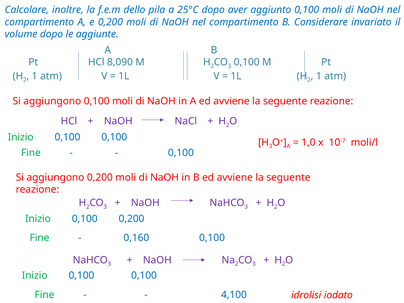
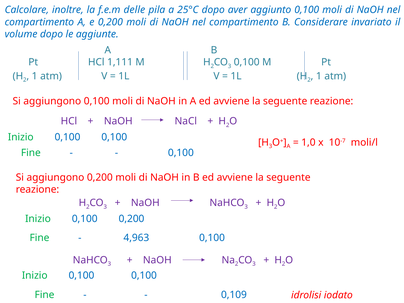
dello: dello -> delle
8,090: 8,090 -> 1,111
0,160: 0,160 -> 4,963
4,100: 4,100 -> 0,109
